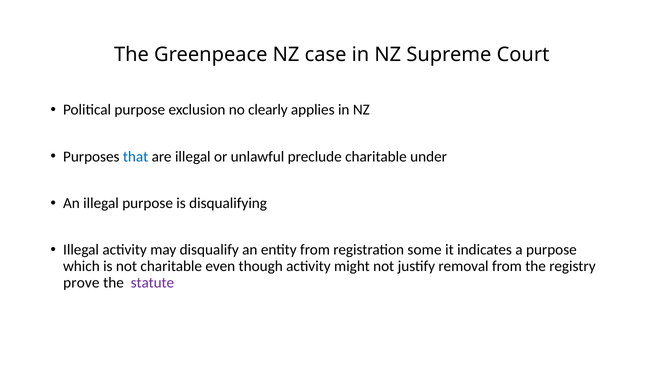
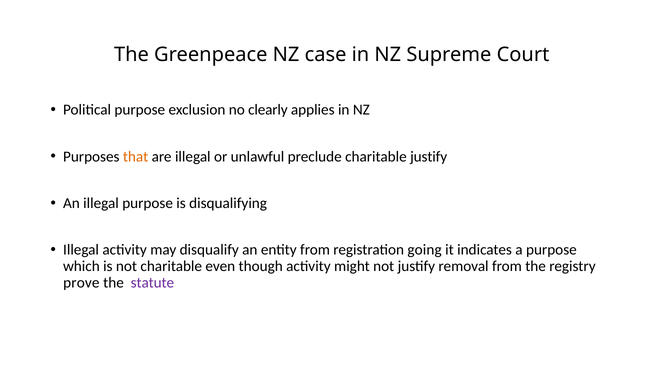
that colour: blue -> orange
charitable under: under -> justify
some: some -> going
